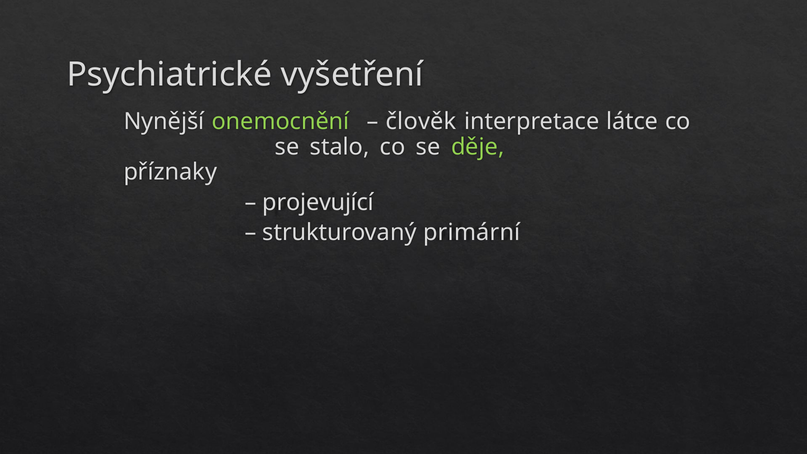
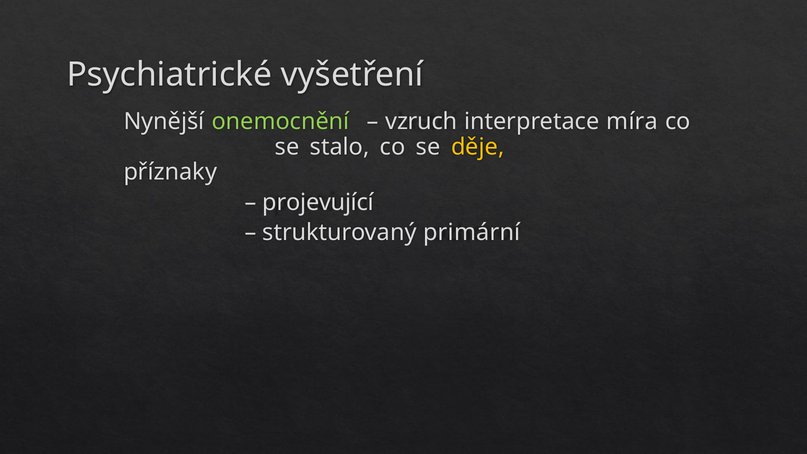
člověk: člověk -> vzruch
látce: látce -> míra
děje colour: light green -> yellow
